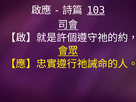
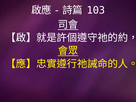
103 underline: present -> none
